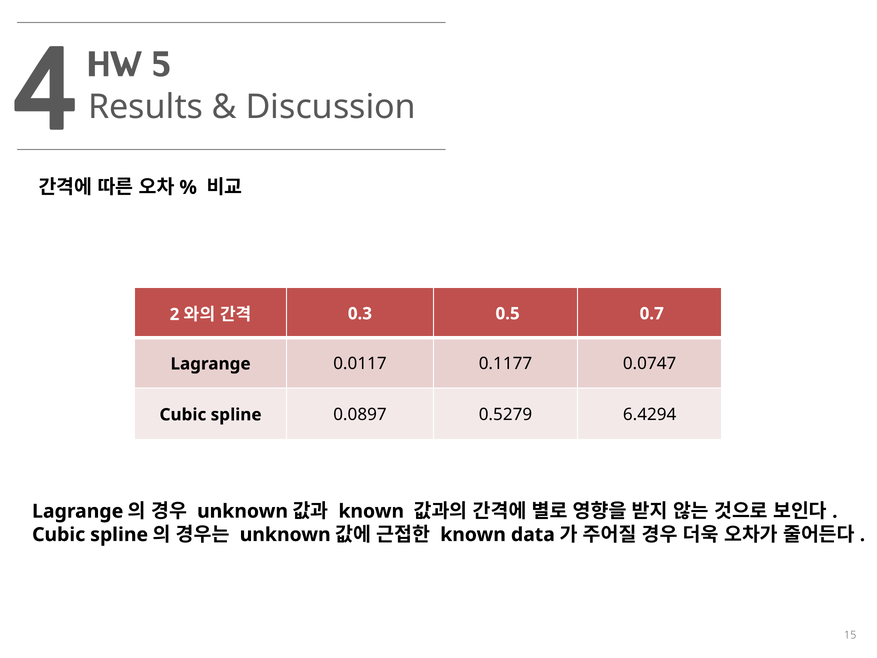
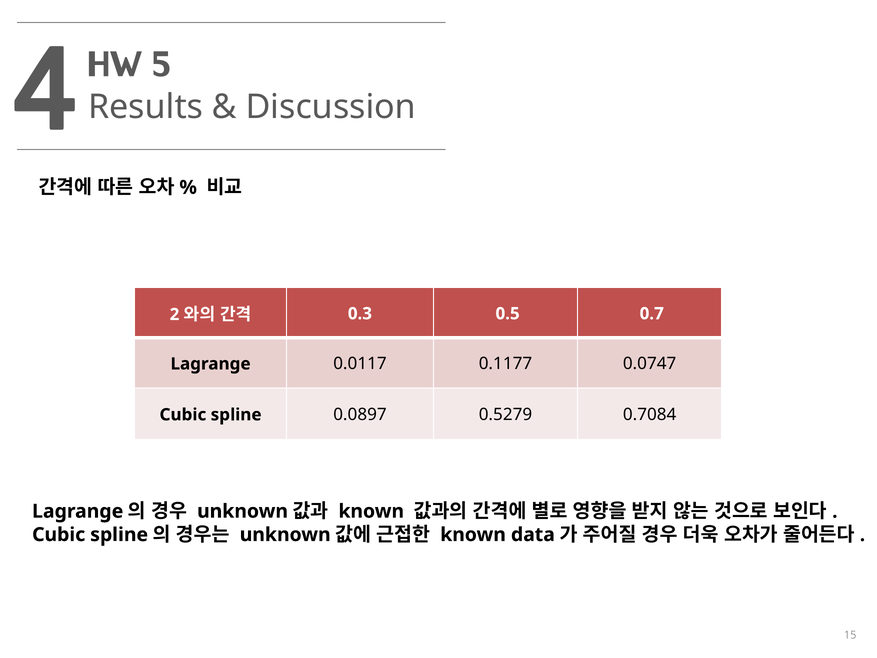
6.4294: 6.4294 -> 0.7084
